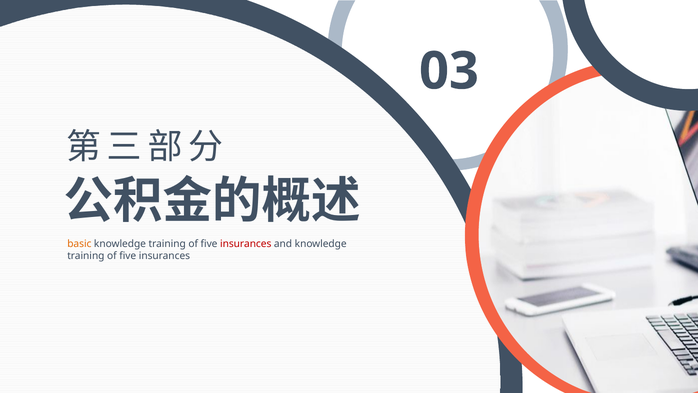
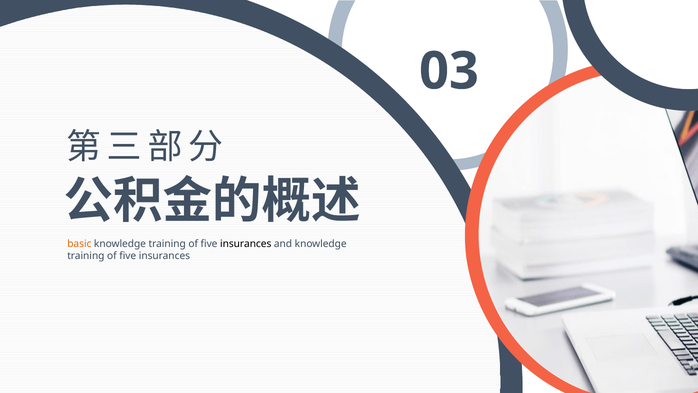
insurances at (246, 243) colour: red -> black
